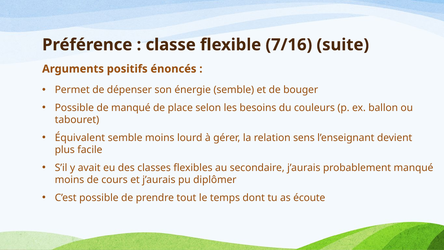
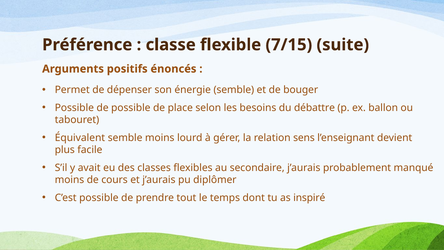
7/16: 7/16 -> 7/15
de manqué: manqué -> possible
couleurs: couleurs -> débattre
écoute: écoute -> inspiré
